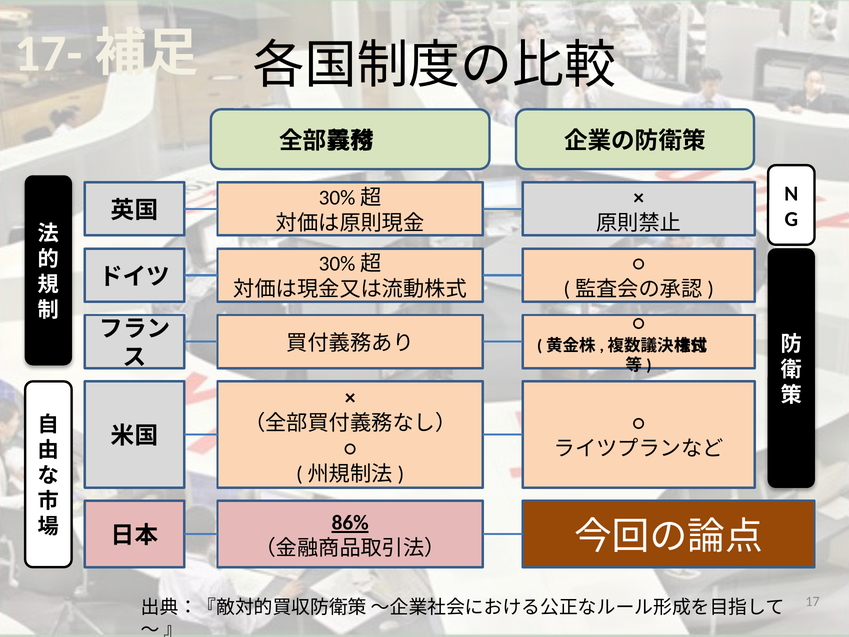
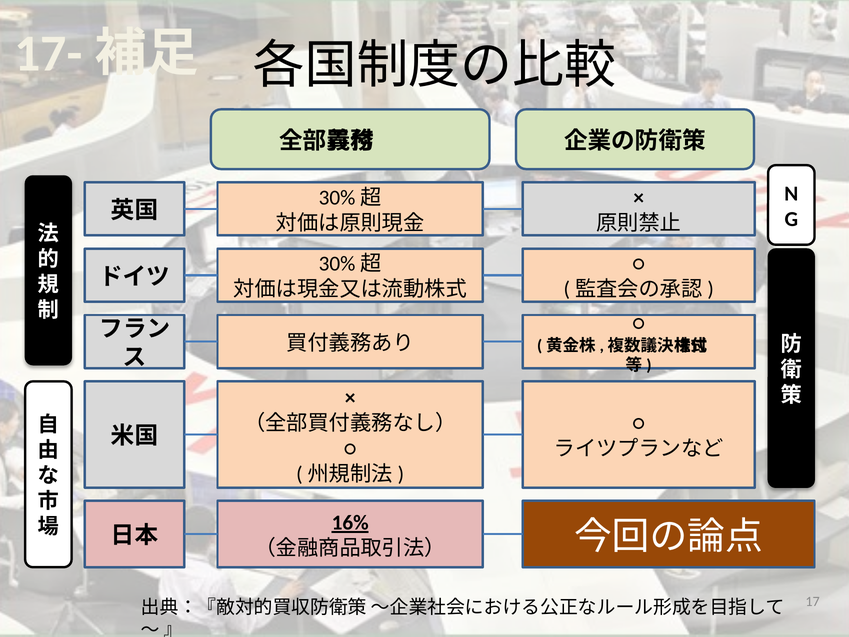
86%: 86% -> 16%
